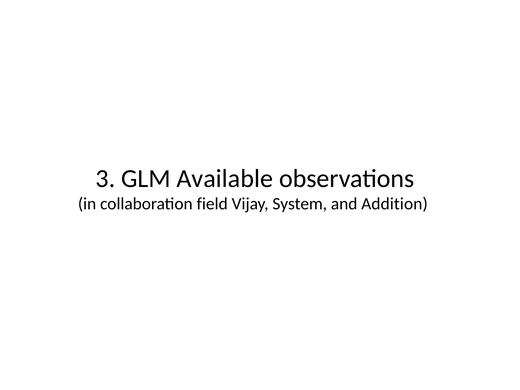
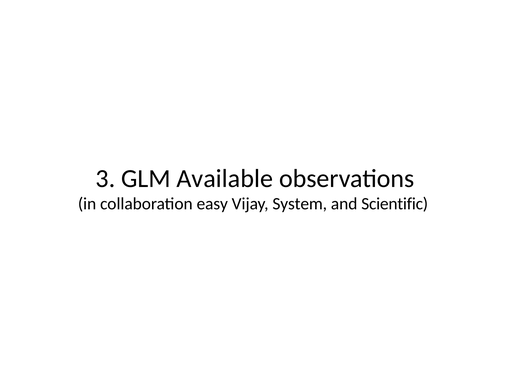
field: field -> easy
Addition: Addition -> Scientific
